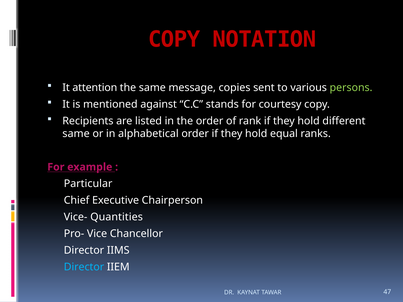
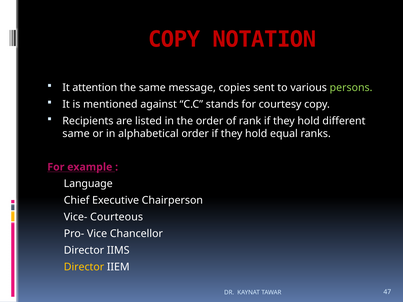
Particular: Particular -> Language
Quantities: Quantities -> Courteous
Director at (84, 267) colour: light blue -> yellow
